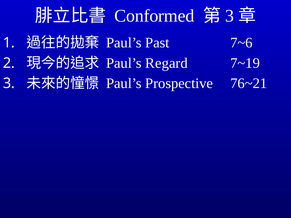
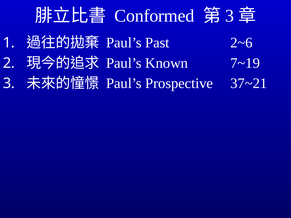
7~6: 7~6 -> 2~6
Regard: Regard -> Known
76~21: 76~21 -> 37~21
